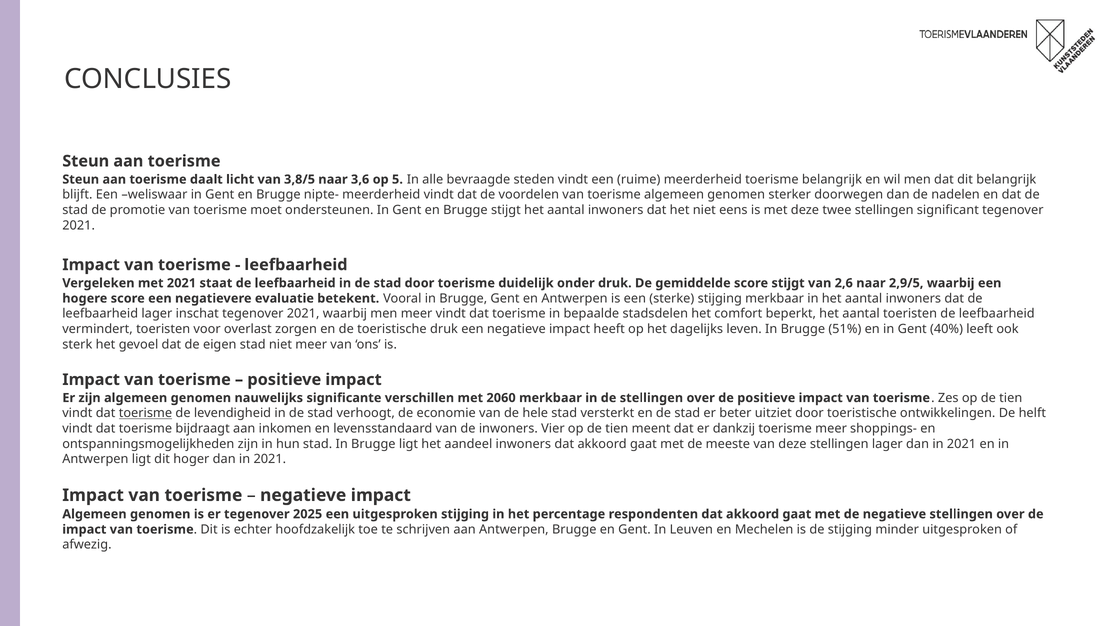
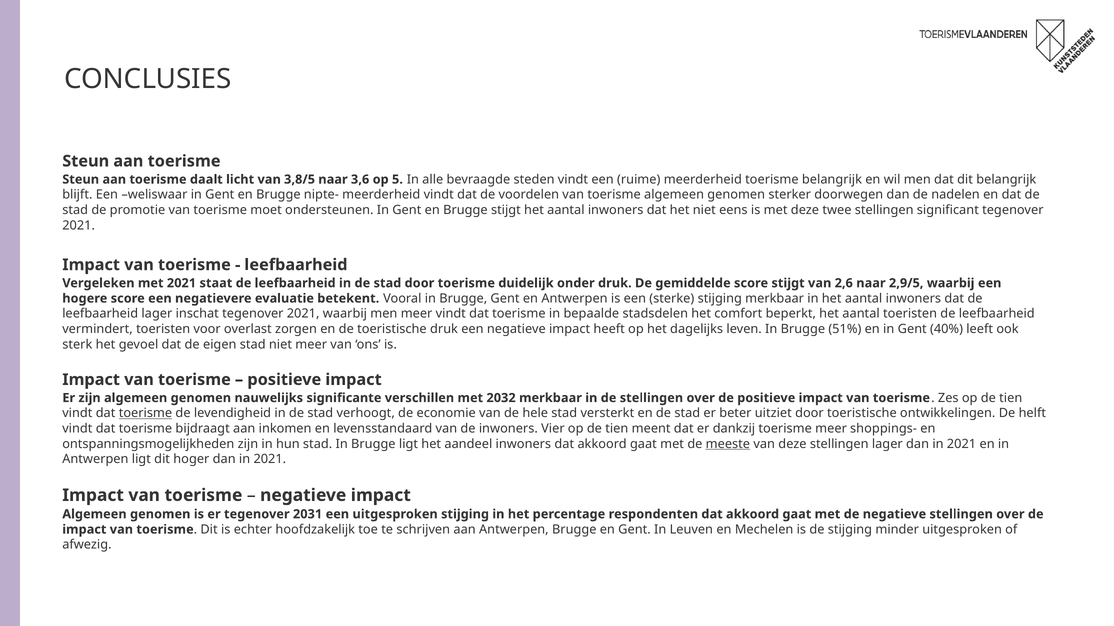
2060: 2060 -> 2032
meeste underline: none -> present
2025: 2025 -> 2031
